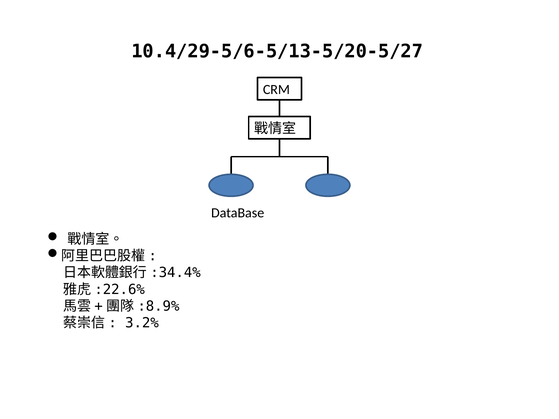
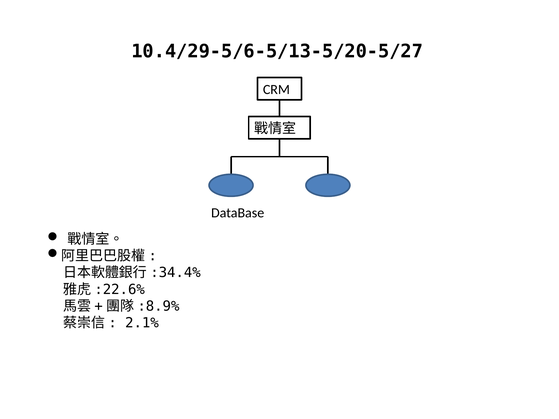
3.2%: 3.2% -> 2.1%
